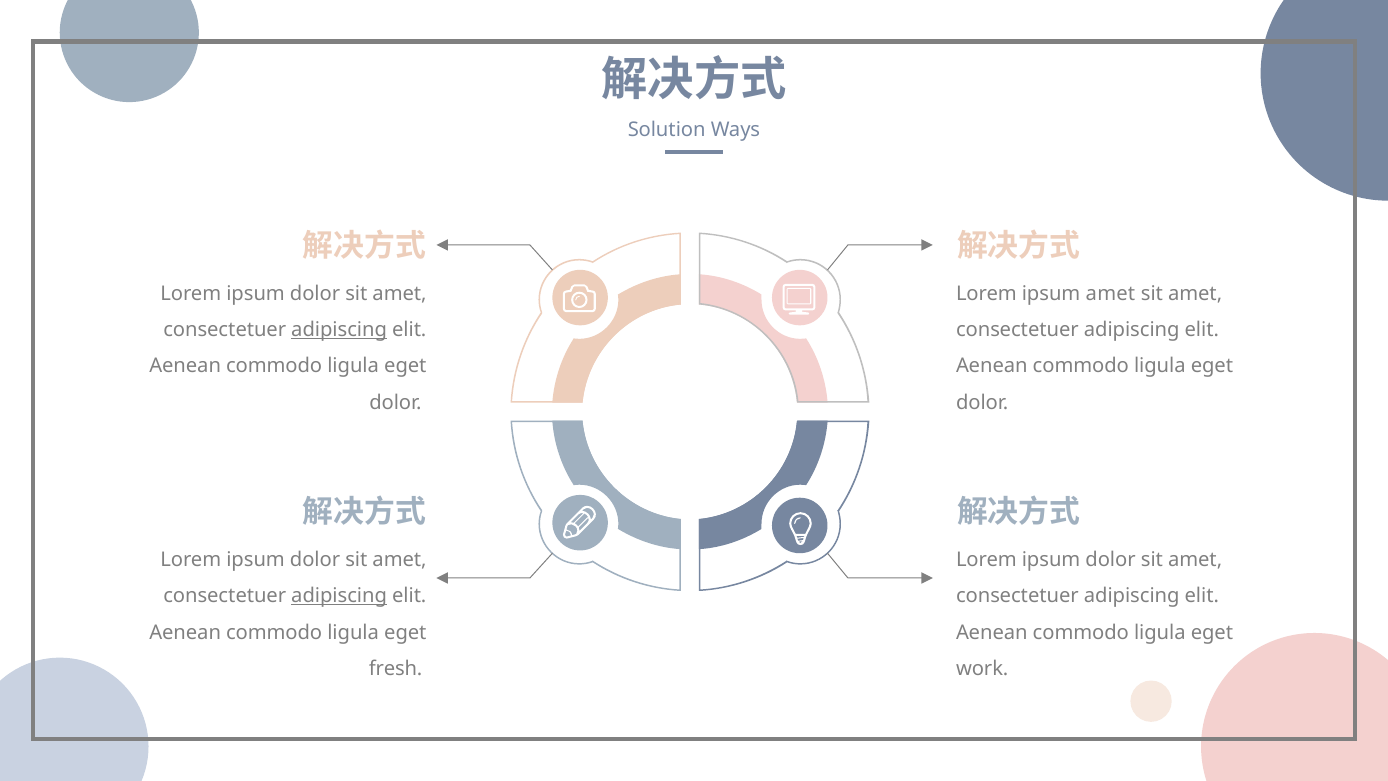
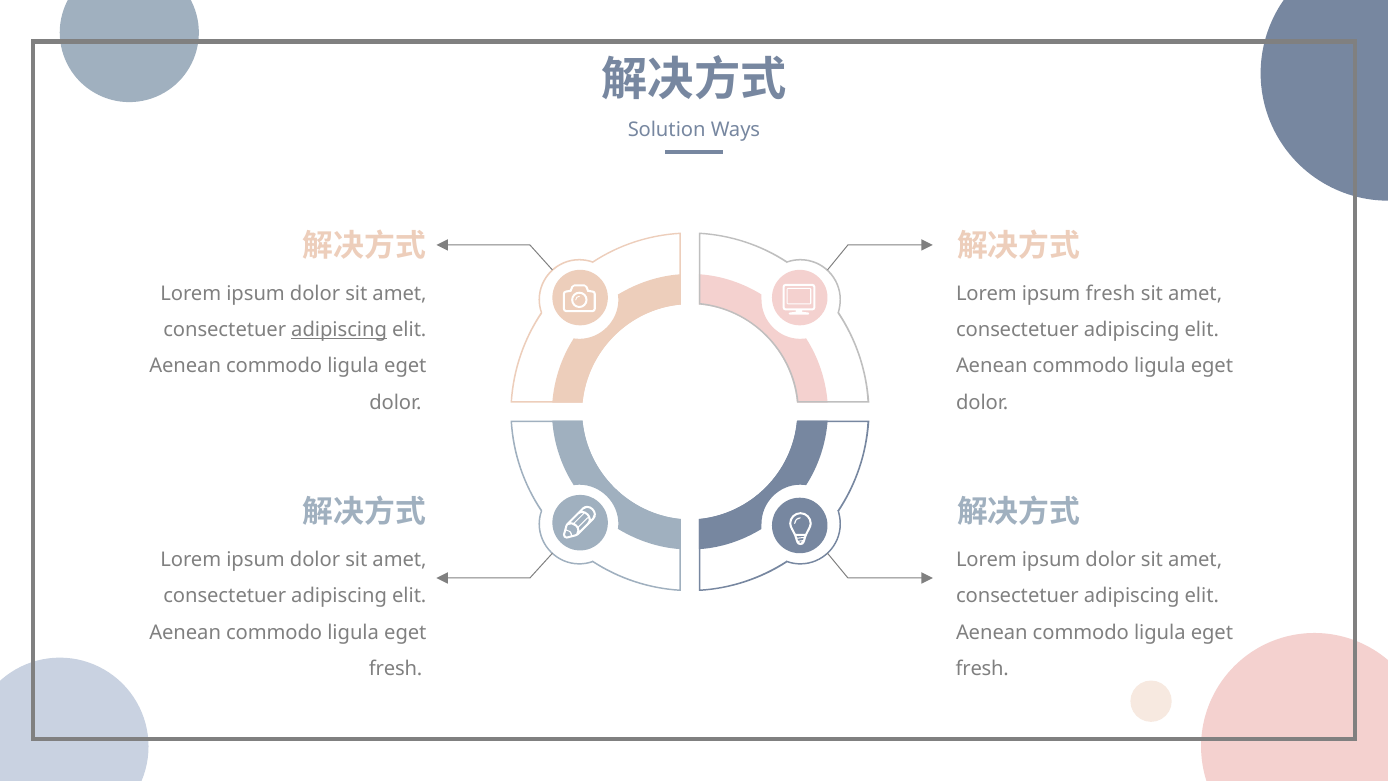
ipsum amet: amet -> fresh
adipiscing at (339, 596) underline: present -> none
work at (982, 669): work -> fresh
